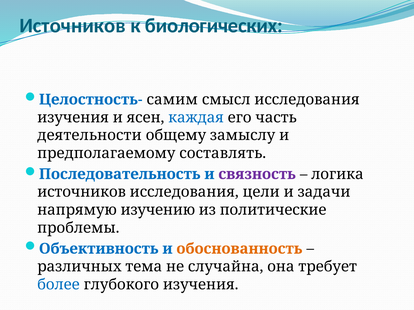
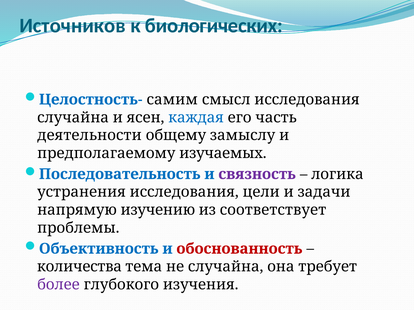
изучения at (73, 118): изучения -> случайна
составлять: составлять -> изучаемых
источников at (82, 192): источников -> устранения
политические: политические -> соответствует
обоснованность colour: orange -> red
различных: различных -> количества
более colour: blue -> purple
